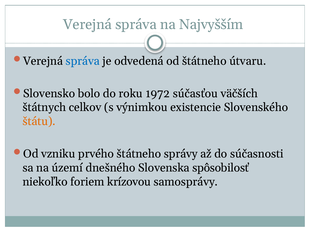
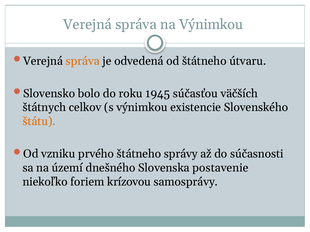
na Najvyšším: Najvyšším -> Výnimkou
správa at (83, 61) colour: blue -> orange
1972: 1972 -> 1945
spôsobilosť: spôsobilosť -> postavenie
